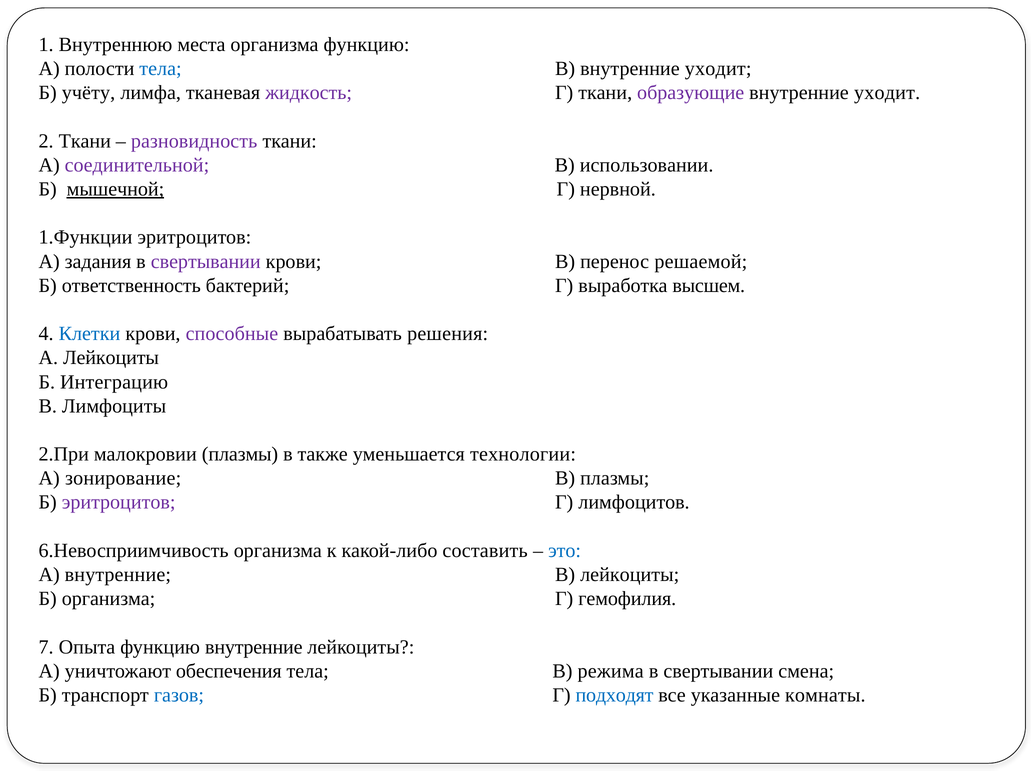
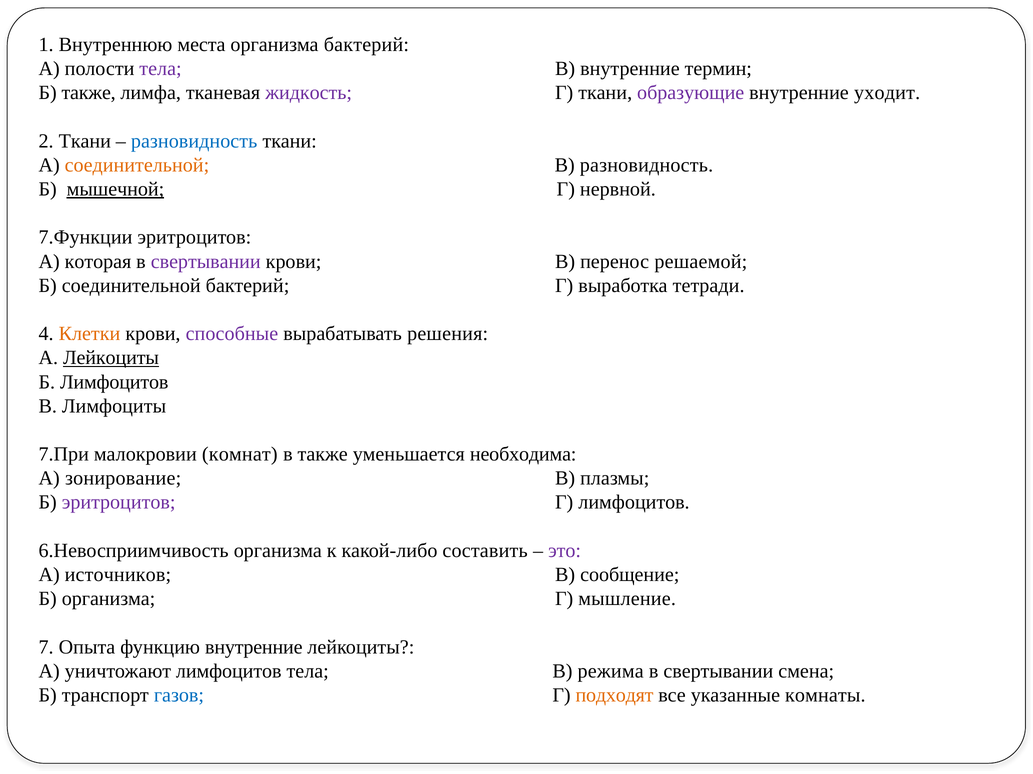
организма функцию: функцию -> бактерий
тела at (161, 69) colour: blue -> purple
В внутренние уходит: уходит -> термин
Б учёту: учёту -> также
разновидность at (194, 141) colour: purple -> blue
соединительной at (137, 165) colour: purple -> orange
В использовании: использовании -> разновидность
1.Функции: 1.Функции -> 7.Функции
задания: задания -> которая
Б ответственность: ответственность -> соединительной
высшем: высшем -> тетради
Клетки colour: blue -> orange
Лейкоциты at (111, 358) underline: none -> present
Б Интеграцию: Интеграцию -> Лимфоцитов
2.При: 2.При -> 7.При
малокровии плазмы: плазмы -> комнат
технологии: технологии -> необходима
это colour: blue -> purple
А внутренние: внутренние -> источников
В лейкоциты: лейкоциты -> сообщение
гемофилия: гемофилия -> мышление
уничтожают обеспечения: обеспечения -> лимфоцитов
подходят colour: blue -> orange
